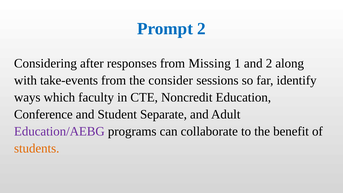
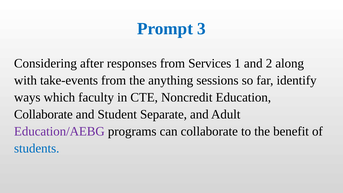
Prompt 2: 2 -> 3
Missing: Missing -> Services
consider: consider -> anything
Conference at (43, 114): Conference -> Collaborate
students colour: orange -> blue
